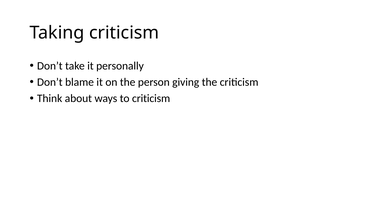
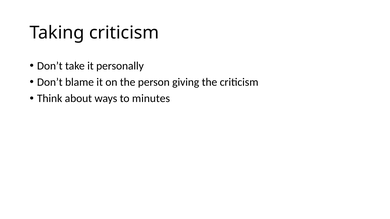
to criticism: criticism -> minutes
